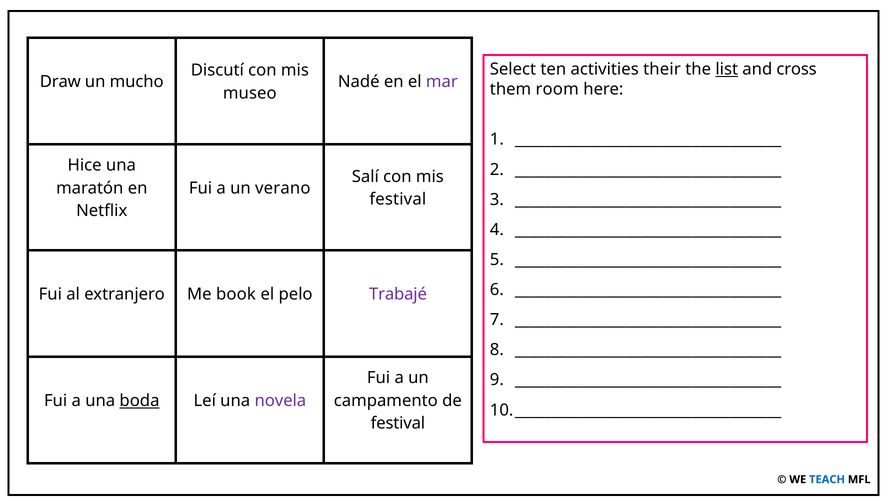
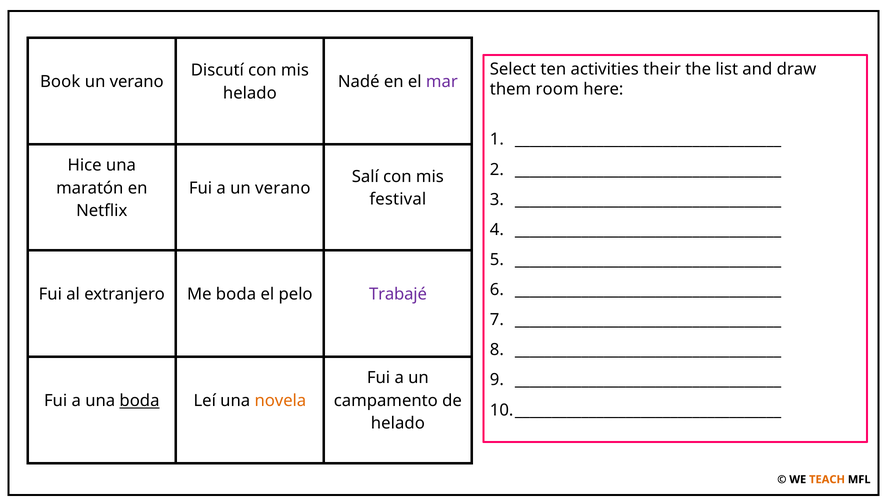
list underline: present -> none
cross: cross -> draw
Draw: Draw -> Book
mucho at (137, 82): mucho -> verano
museo at (250, 93): museo -> helado
Me book: book -> boda
novela colour: purple -> orange
festival at (398, 423): festival -> helado
TEACH colour: blue -> orange
